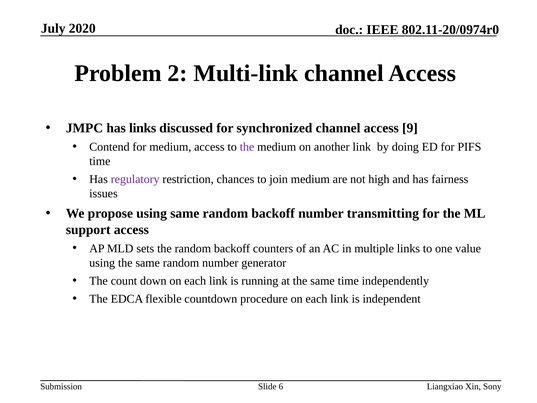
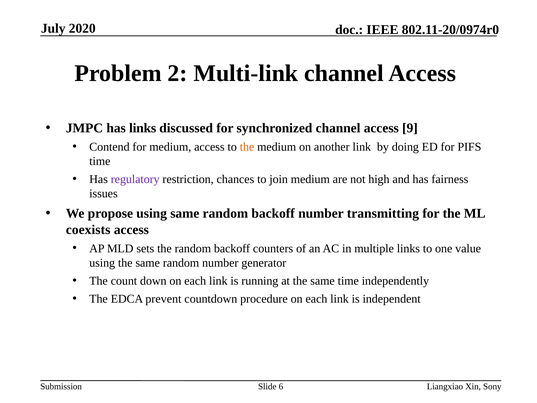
the at (247, 147) colour: purple -> orange
support: support -> coexists
flexible: flexible -> prevent
